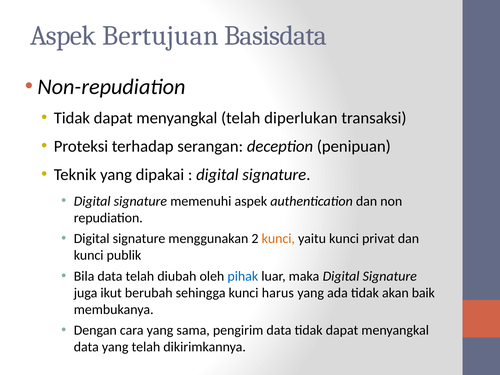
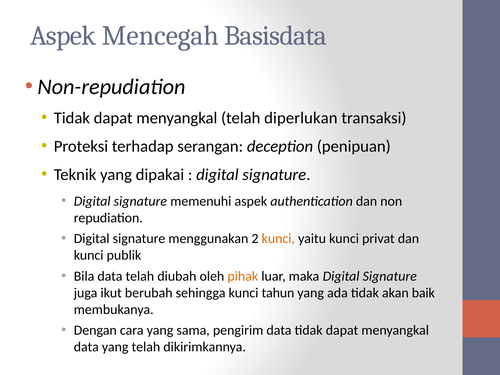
Bertujuan: Bertujuan -> Mencegah
pihak colour: blue -> orange
harus: harus -> tahun
